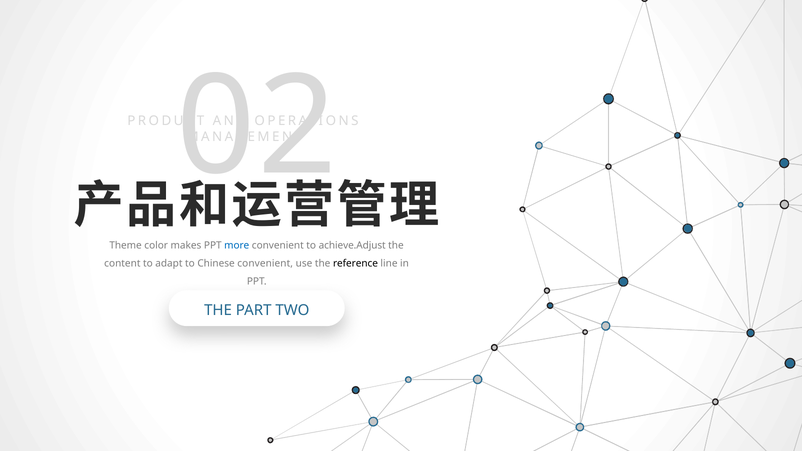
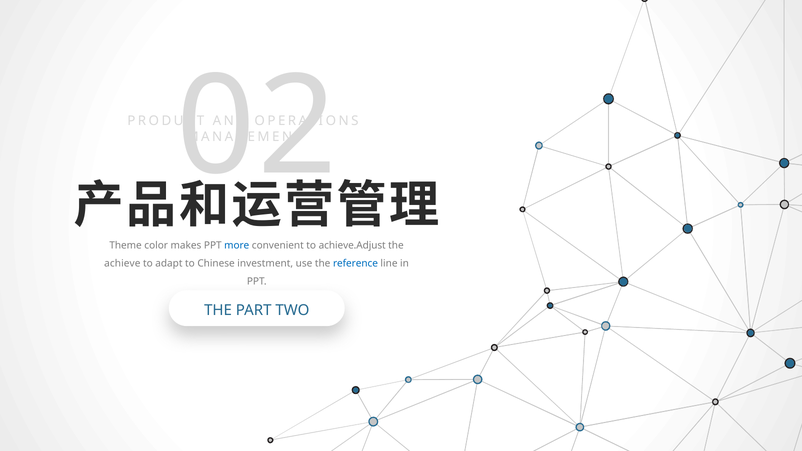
content: content -> achieve
Chinese convenient: convenient -> investment
reference colour: black -> blue
